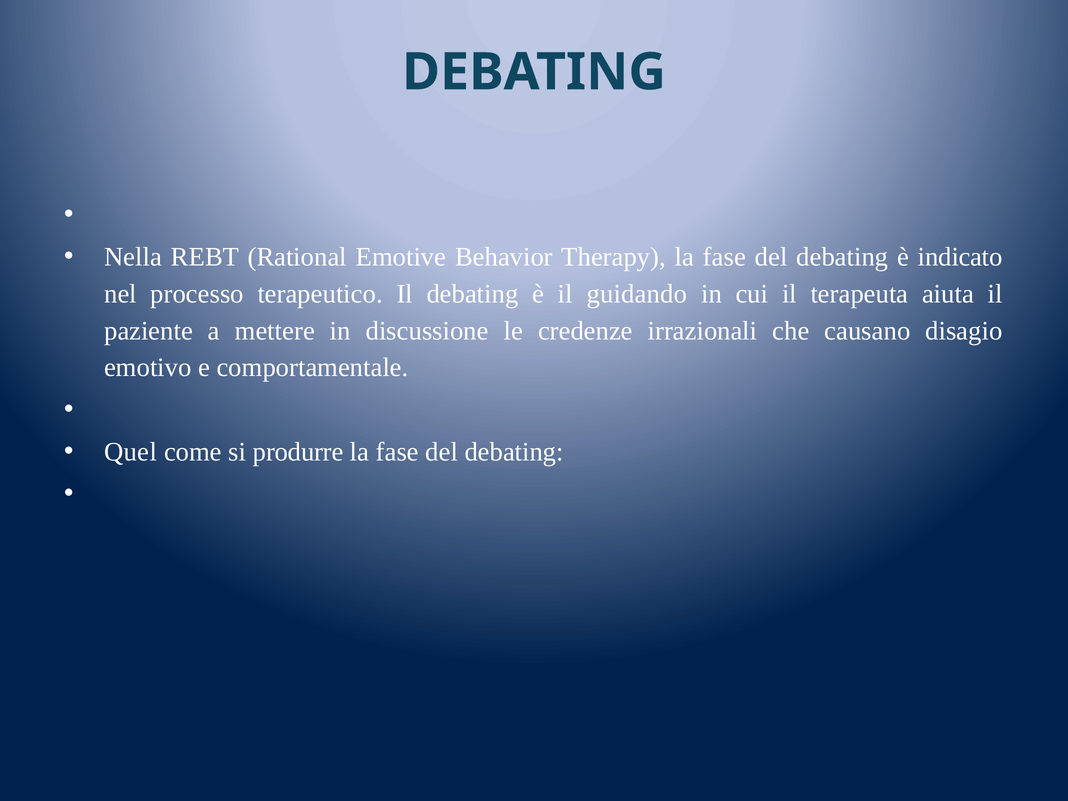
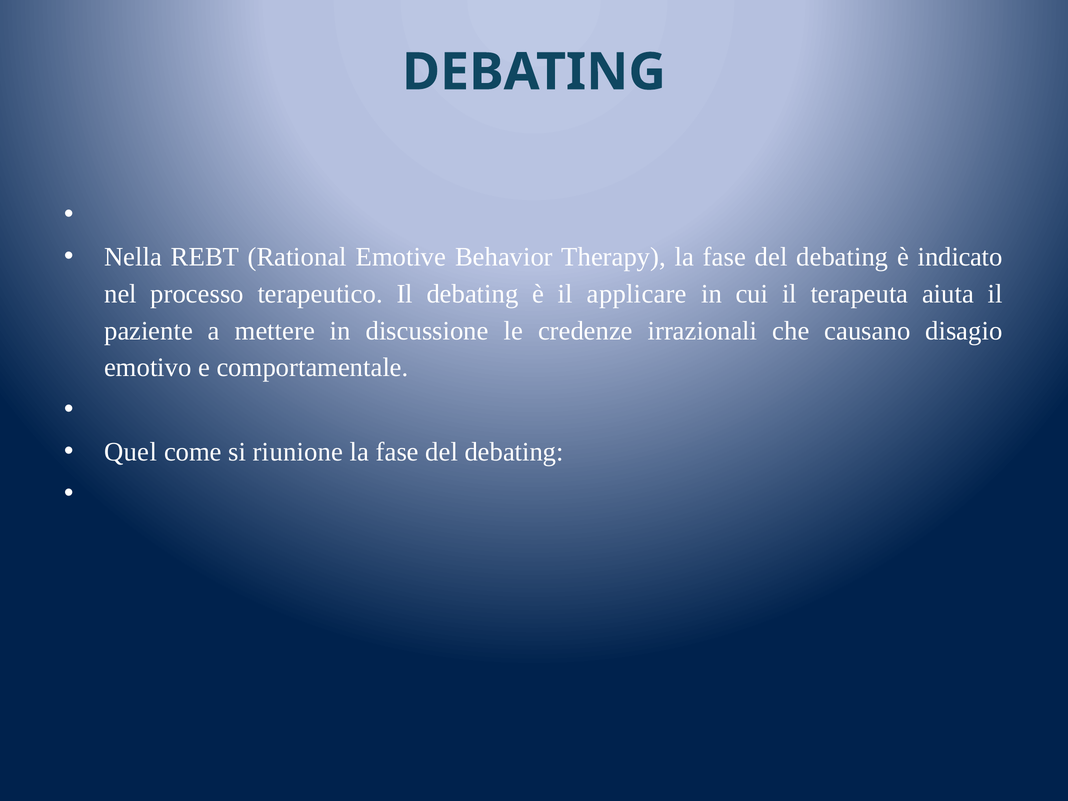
guidando: guidando -> applicare
produrre: produrre -> riunione
